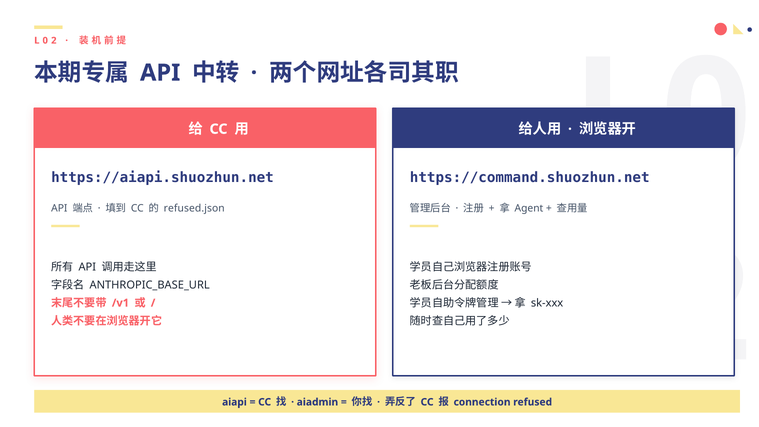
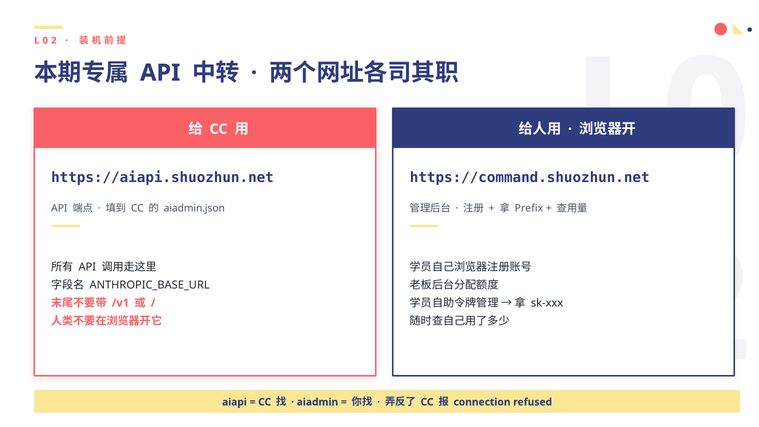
Agent: Agent -> Prefix
refused.json: refused.json -> aiadmin.json
